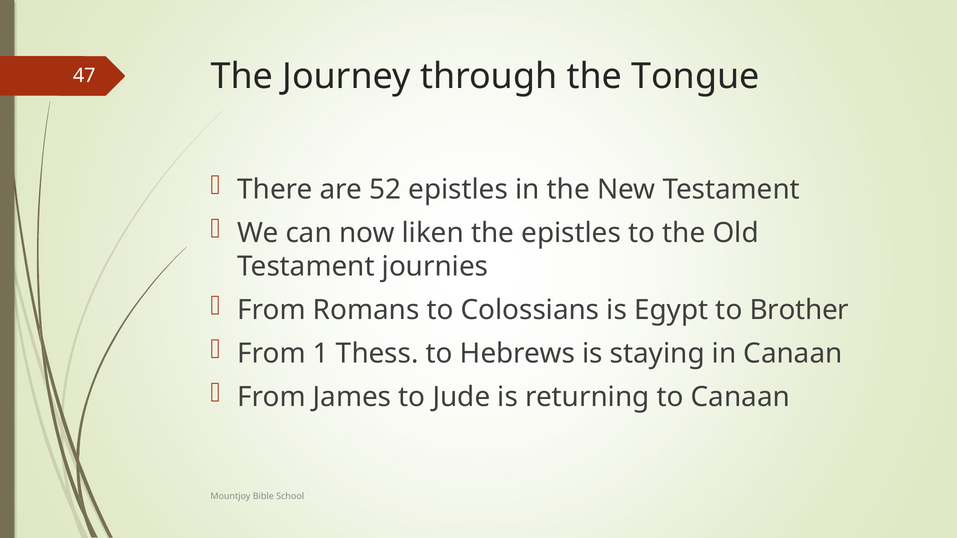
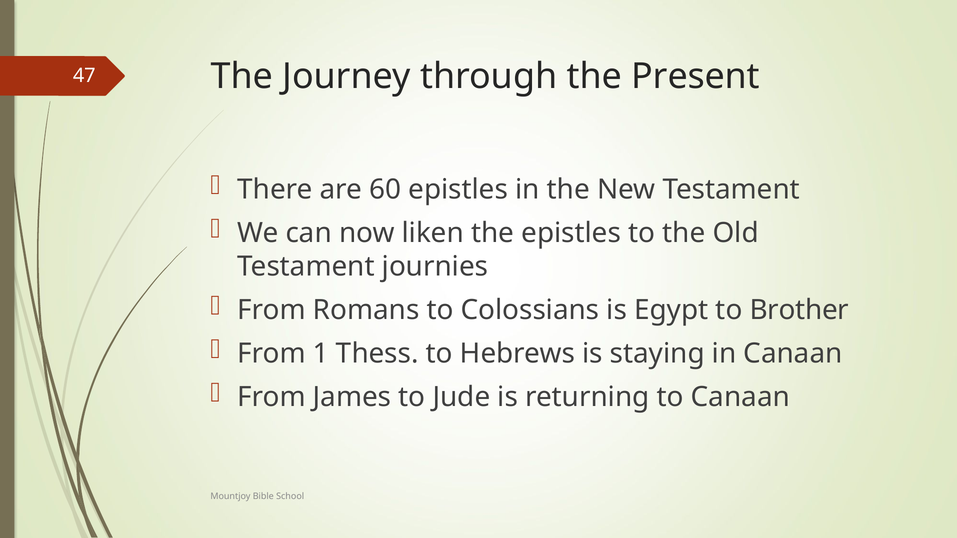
Tongue: Tongue -> Present
52: 52 -> 60
